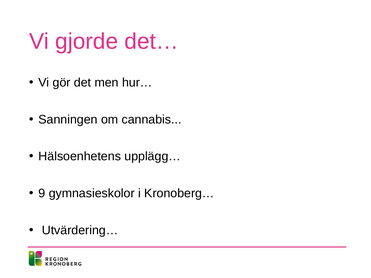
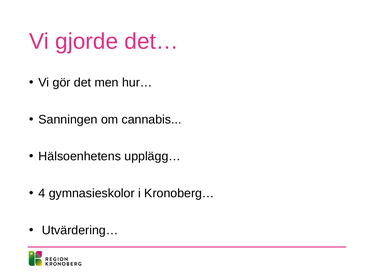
9: 9 -> 4
